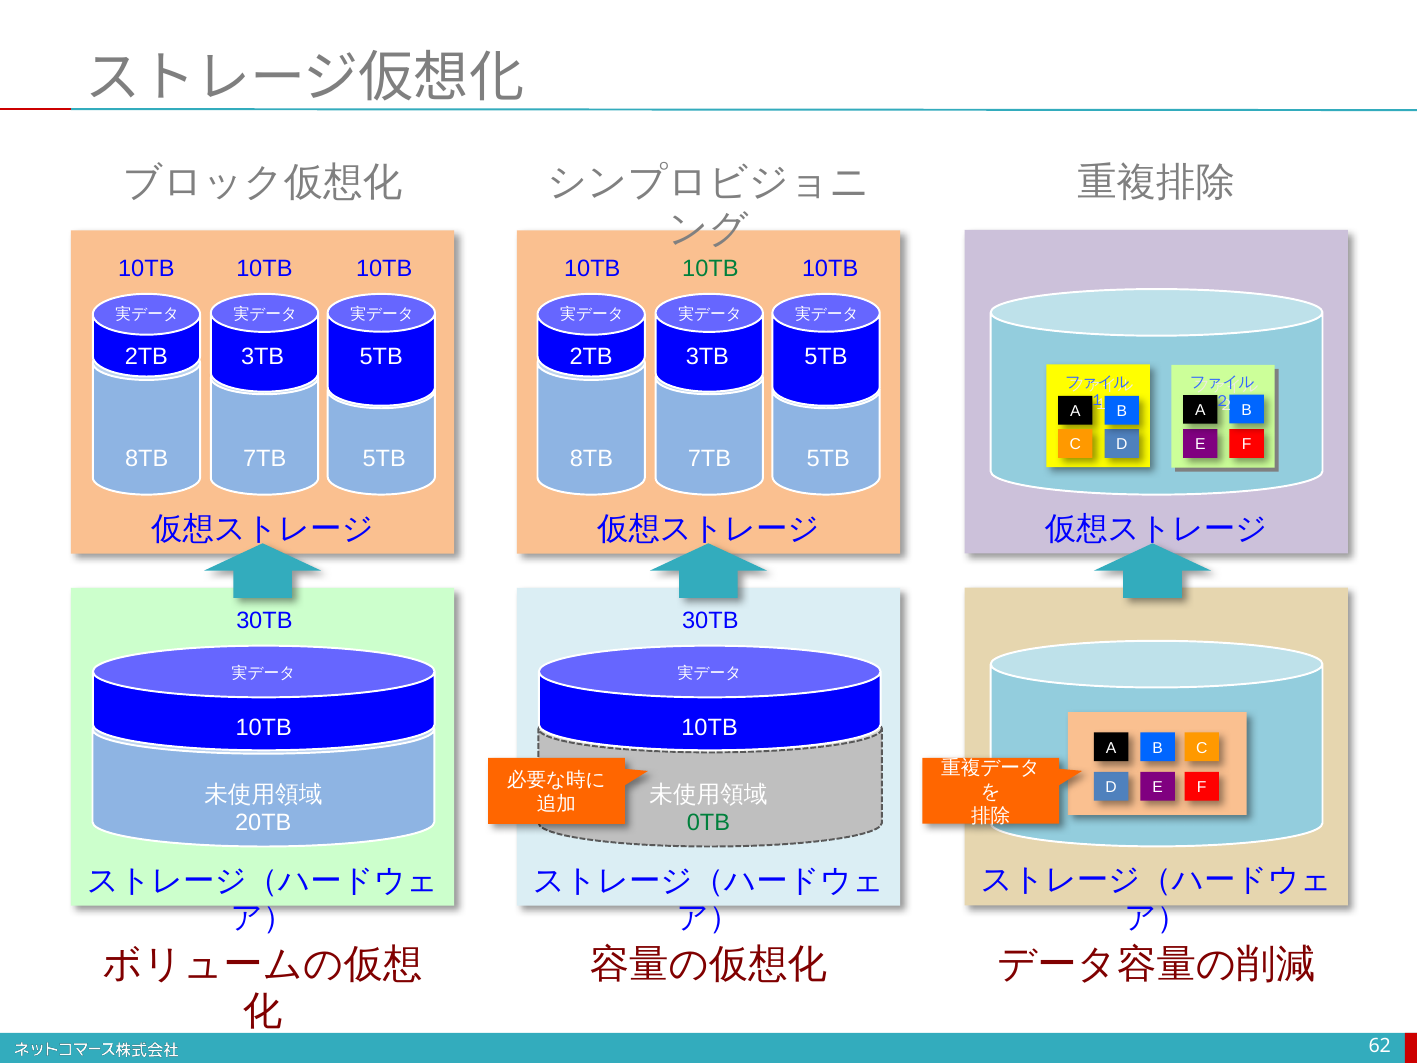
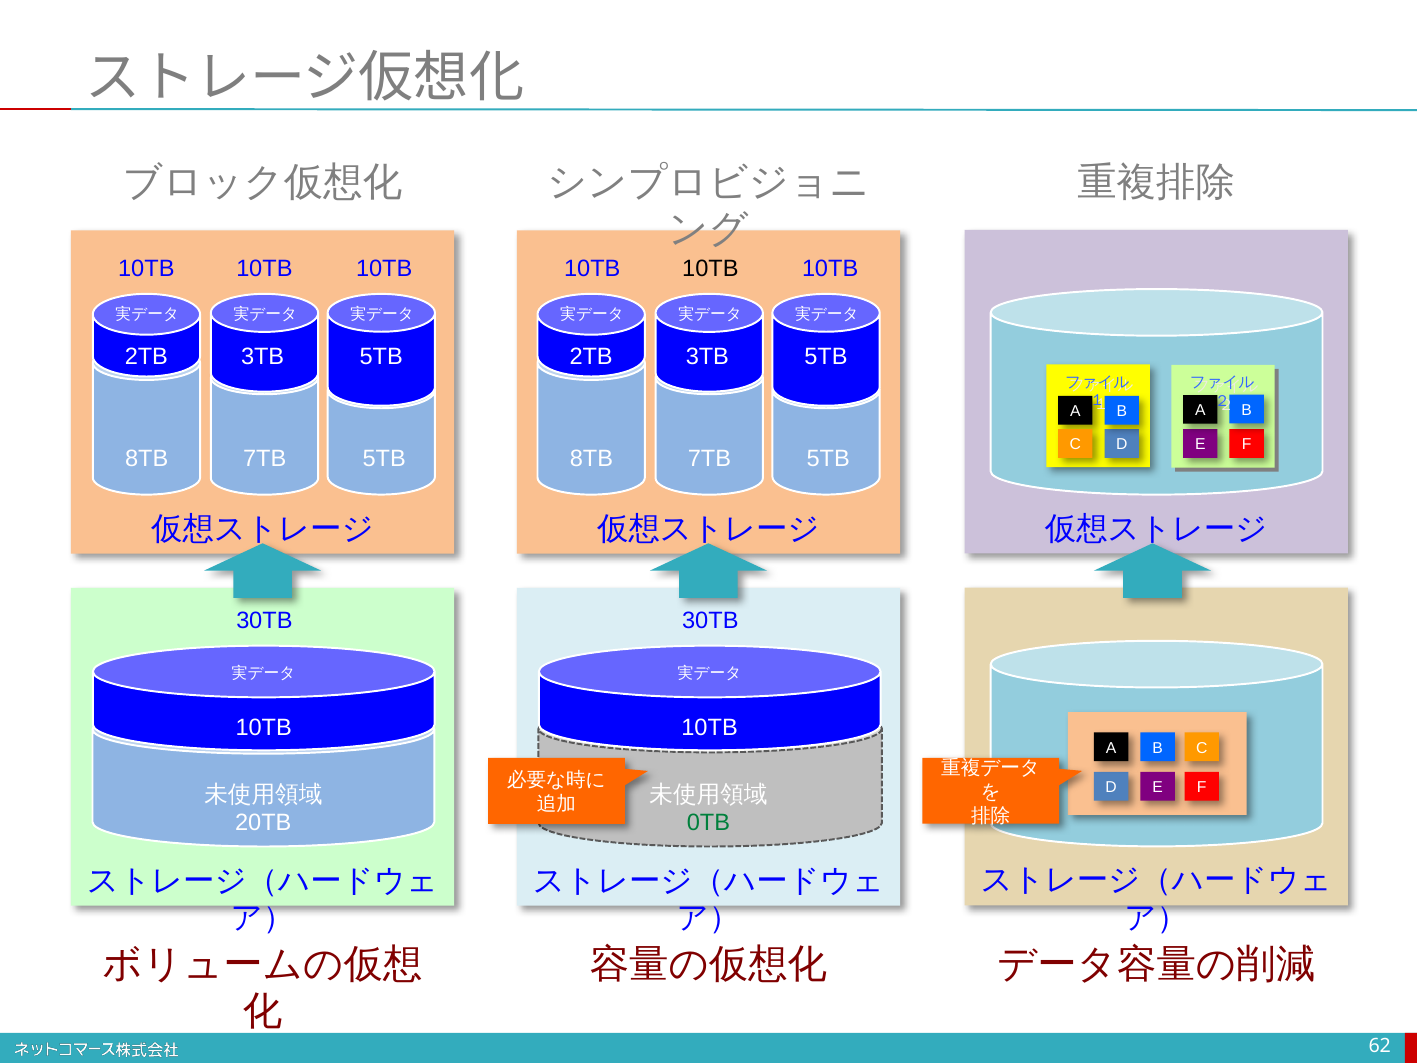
10TB at (710, 269) colour: green -> black
